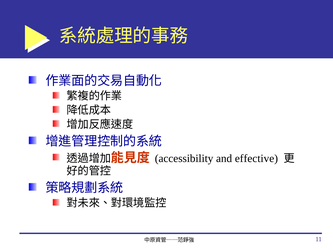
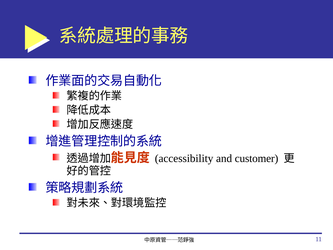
effective: effective -> customer
